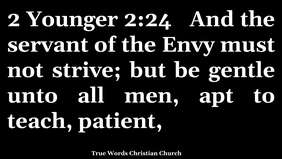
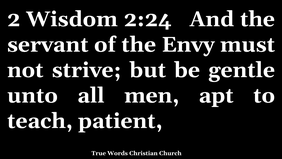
Younger: Younger -> Wisdom
